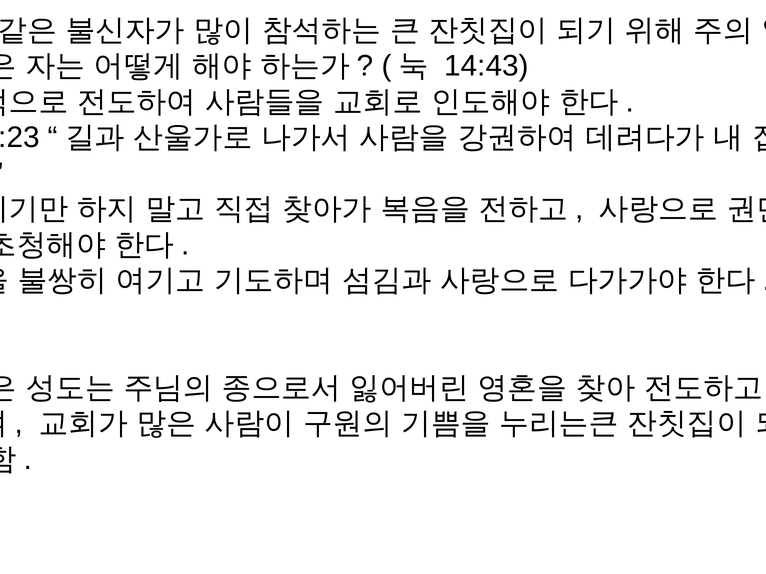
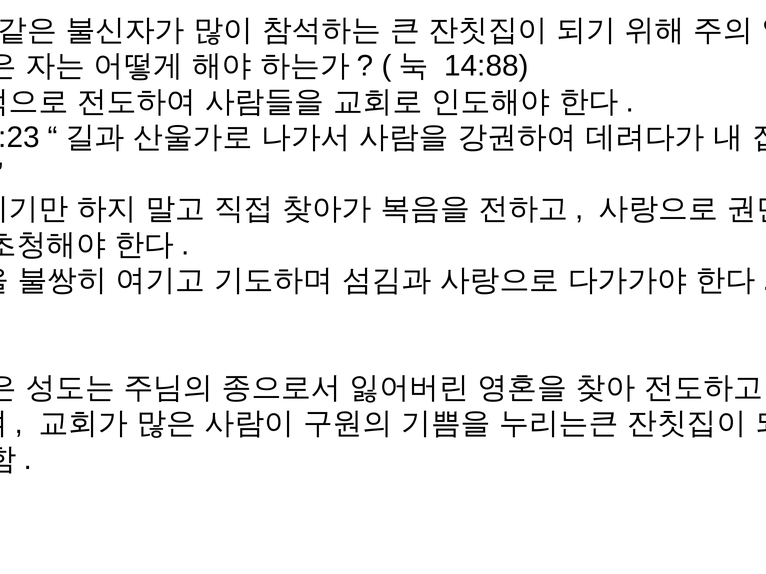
14:43: 14:43 -> 14:88
